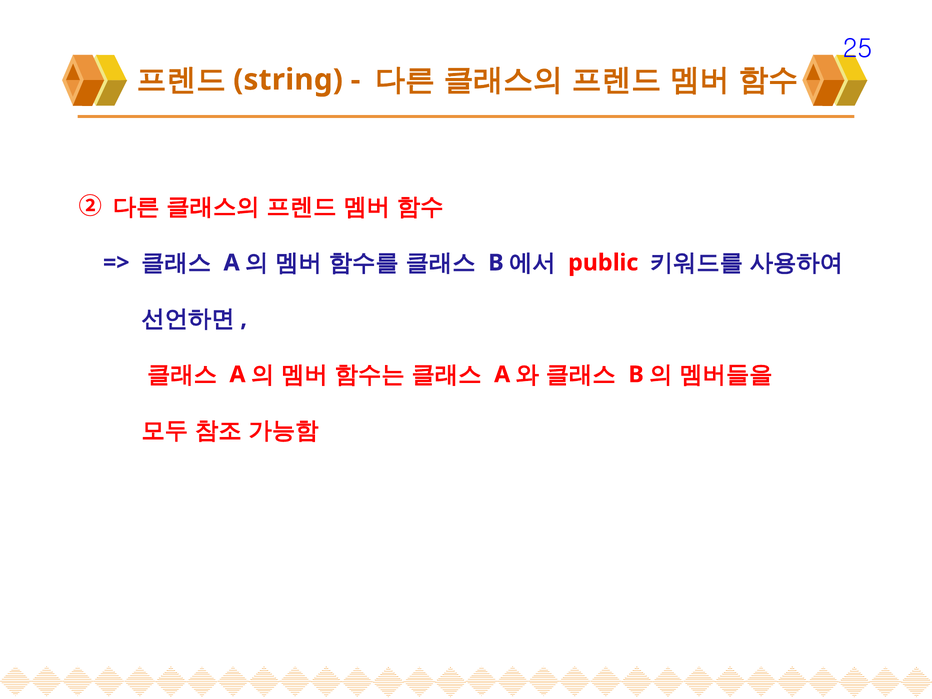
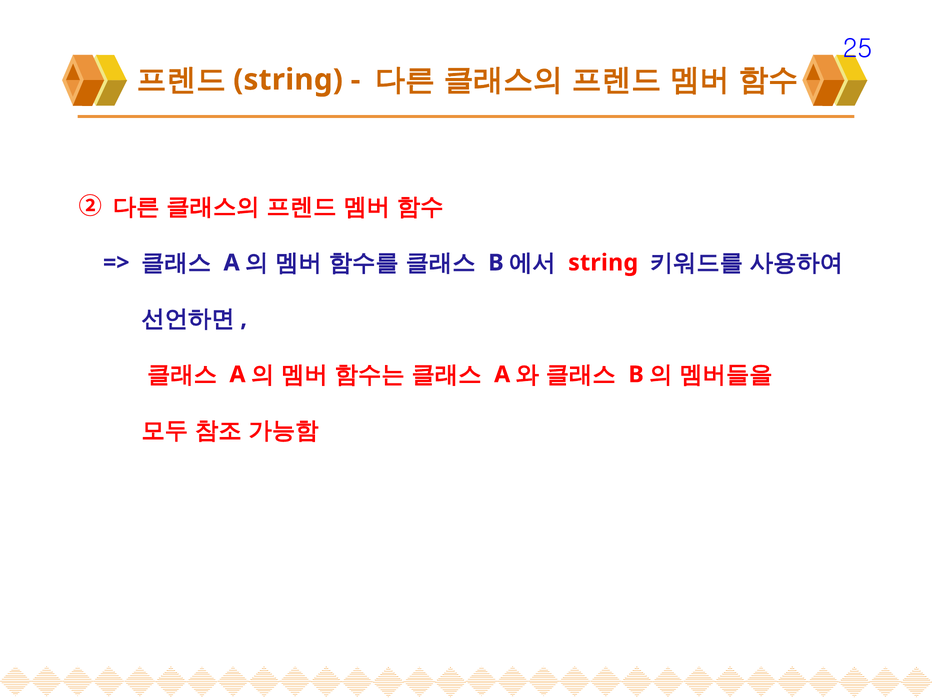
public at (603, 263): public -> string
